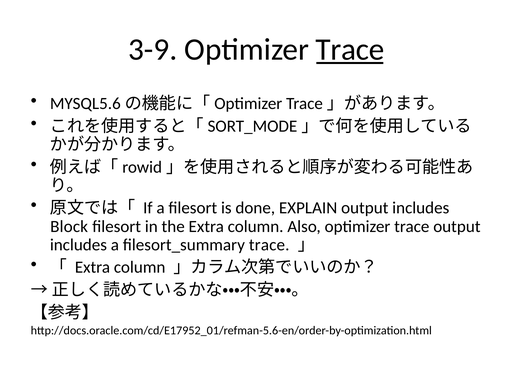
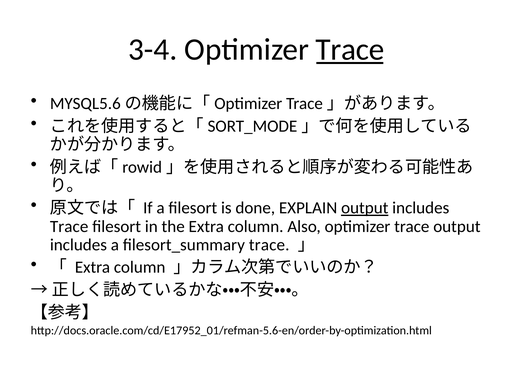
3-9: 3-9 -> 3-4
output at (365, 208) underline: none -> present
Block at (69, 226): Block -> Trace
